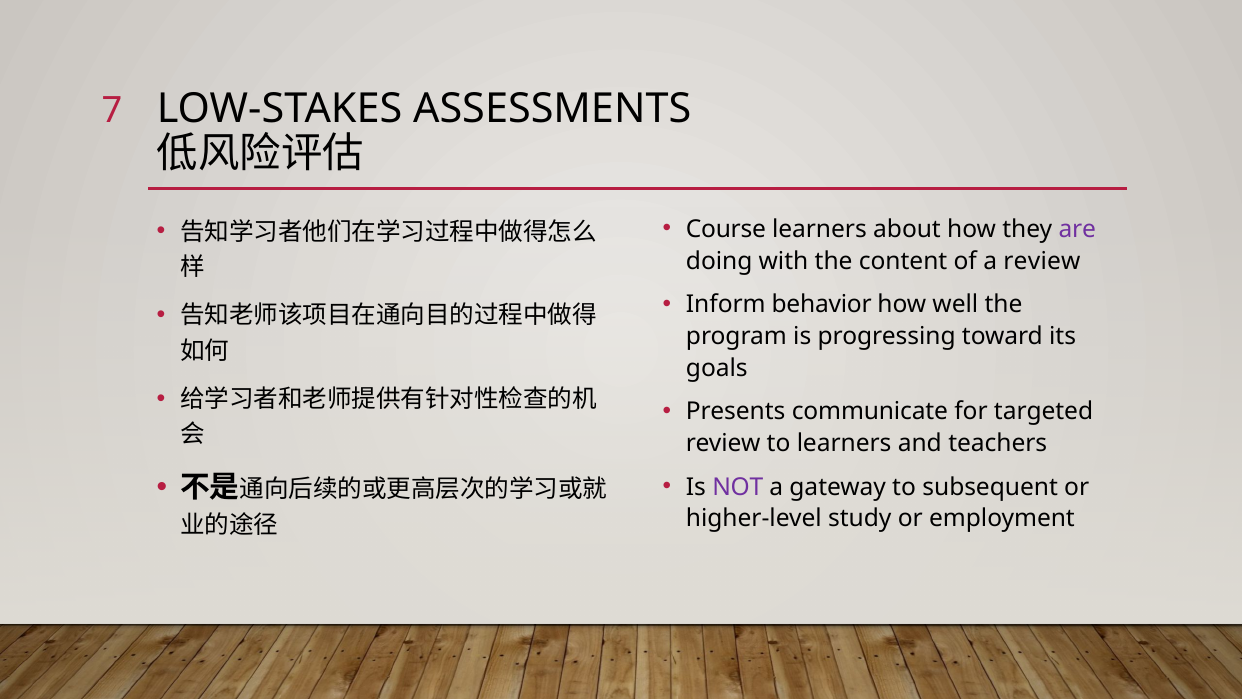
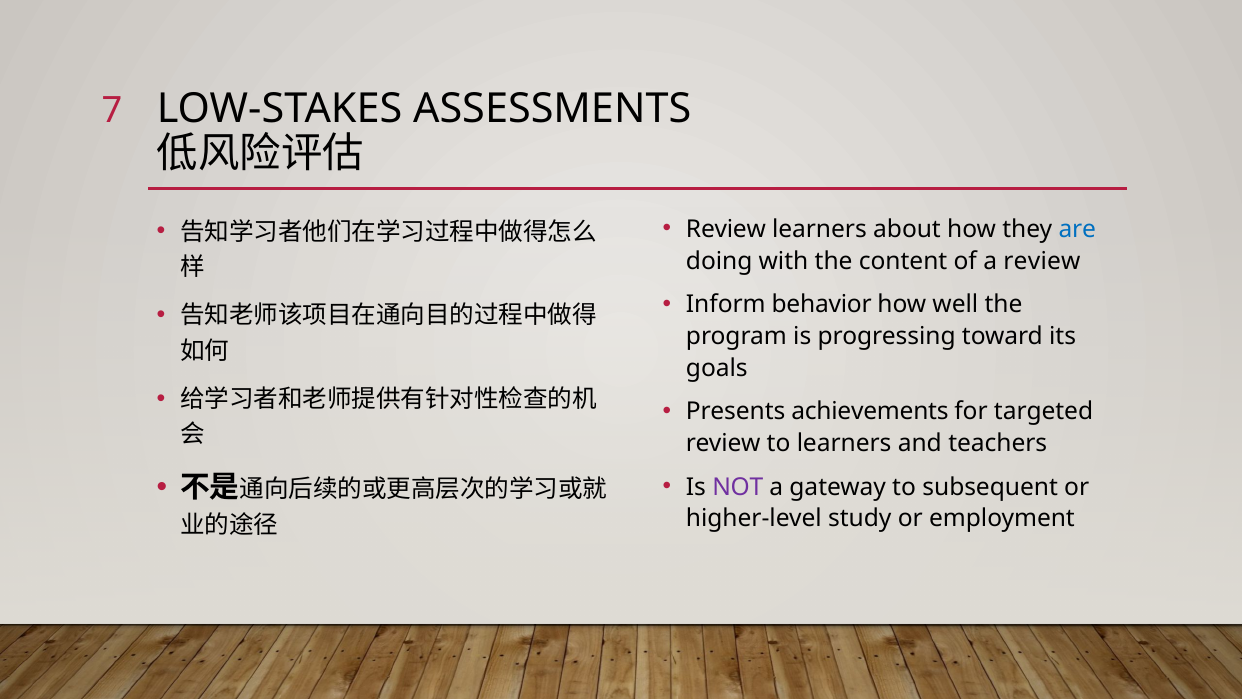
Course at (726, 229): Course -> Review
are colour: purple -> blue
communicate: communicate -> achievements
